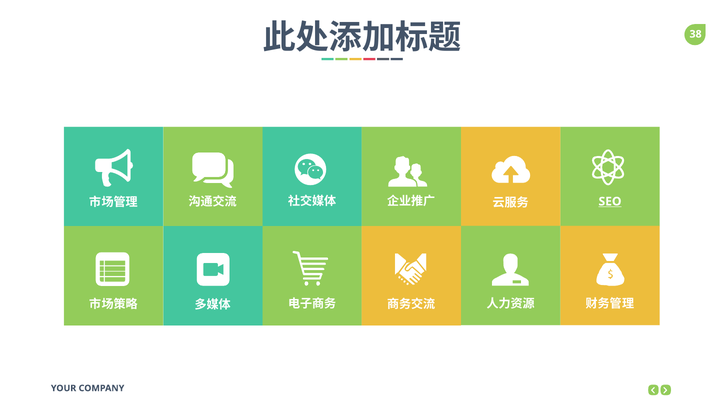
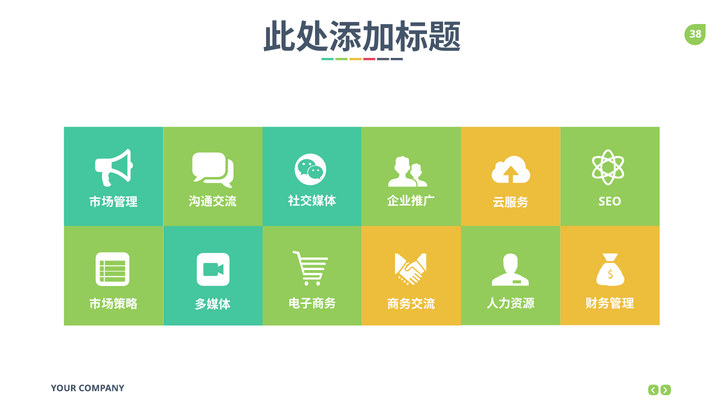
SEO underline: present -> none
